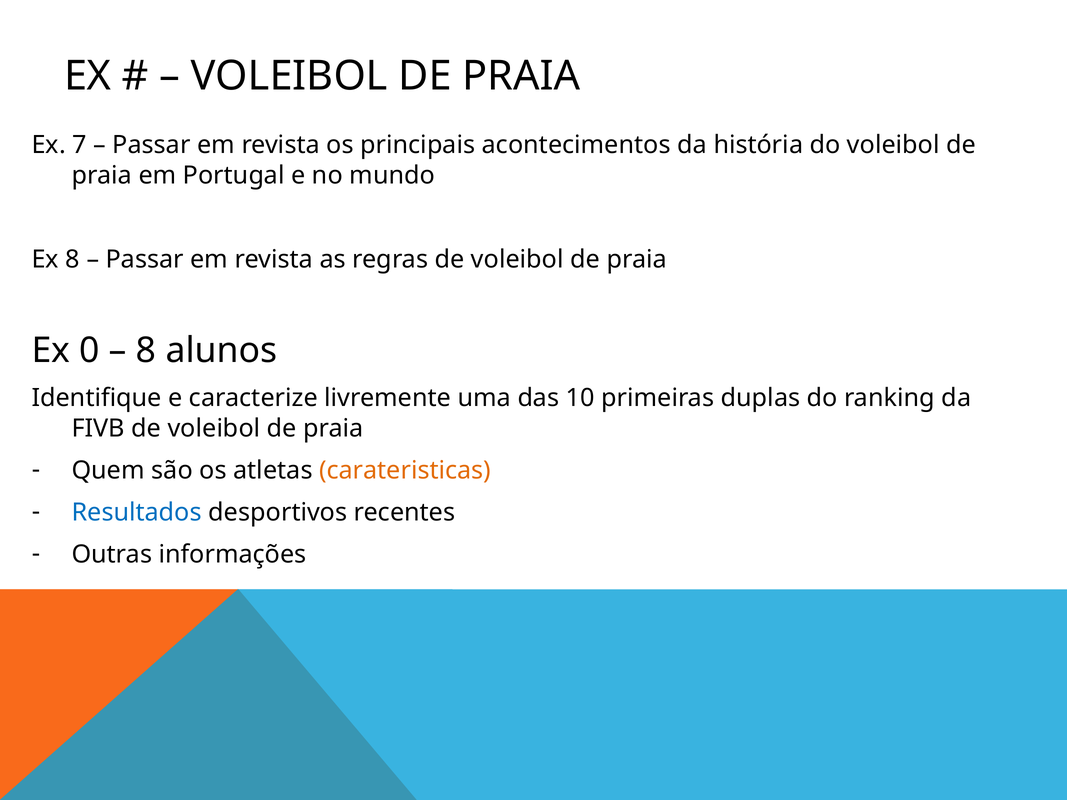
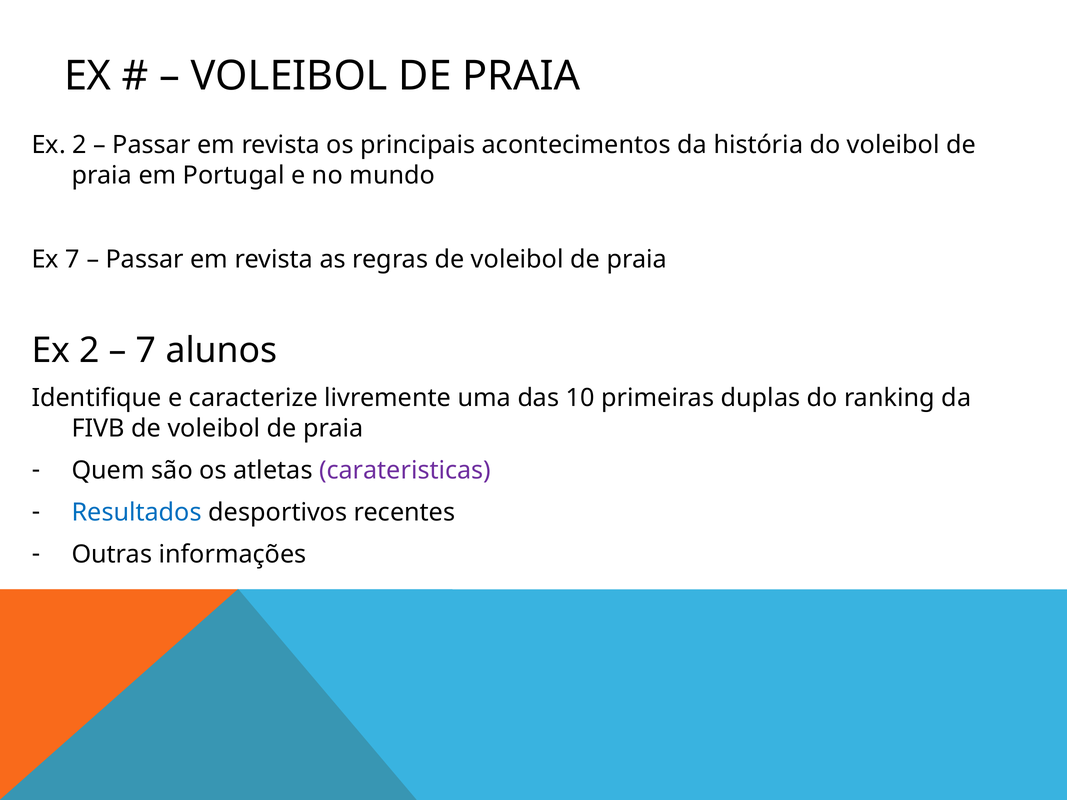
7 at (80, 145): 7 -> 2
Ex 8: 8 -> 7
0 at (90, 351): 0 -> 2
8 at (146, 351): 8 -> 7
carateristicas colour: orange -> purple
